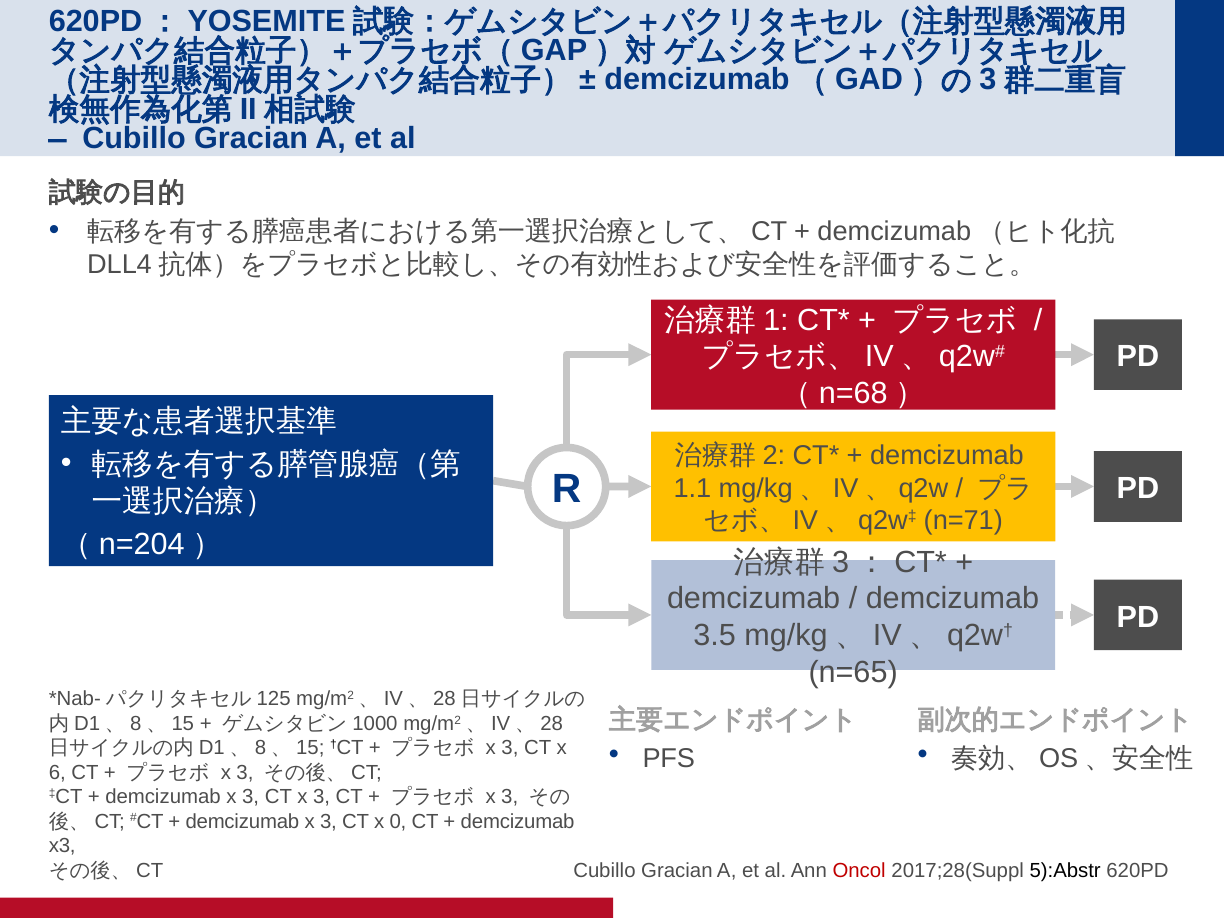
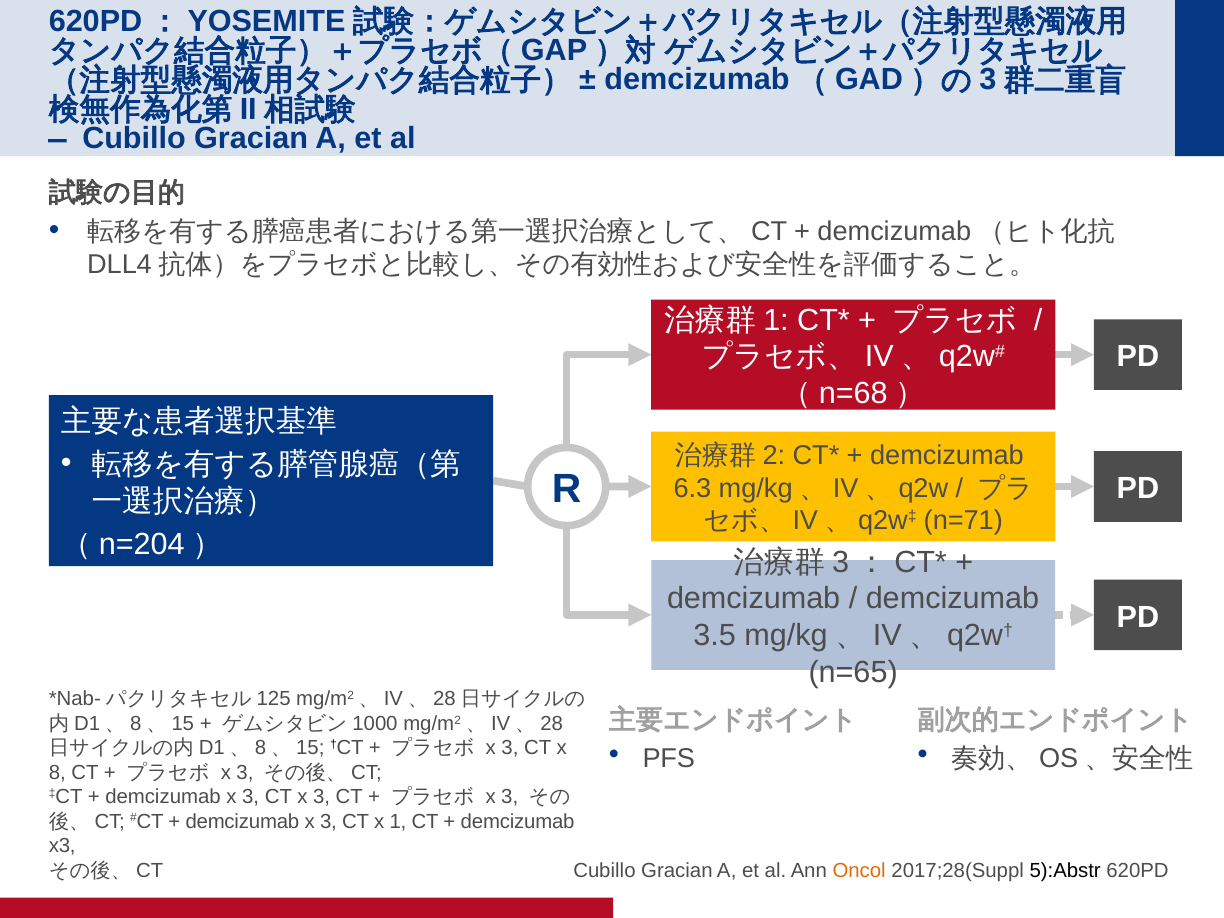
1.1: 1.1 -> 6.3
6: 6 -> 8
0: 0 -> 1
Oncol colour: red -> orange
